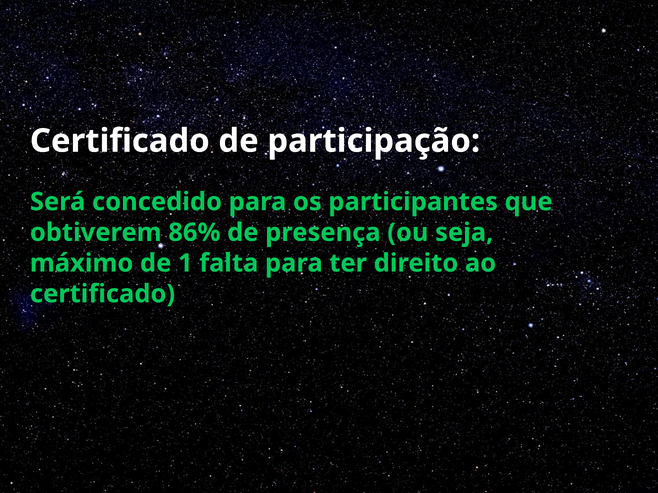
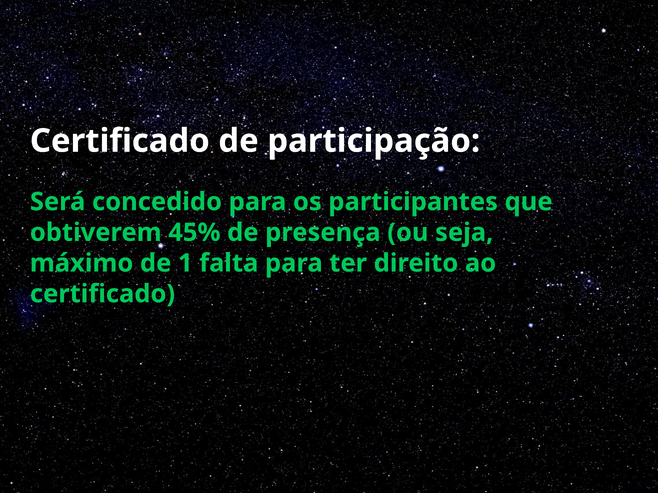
86%: 86% -> 45%
